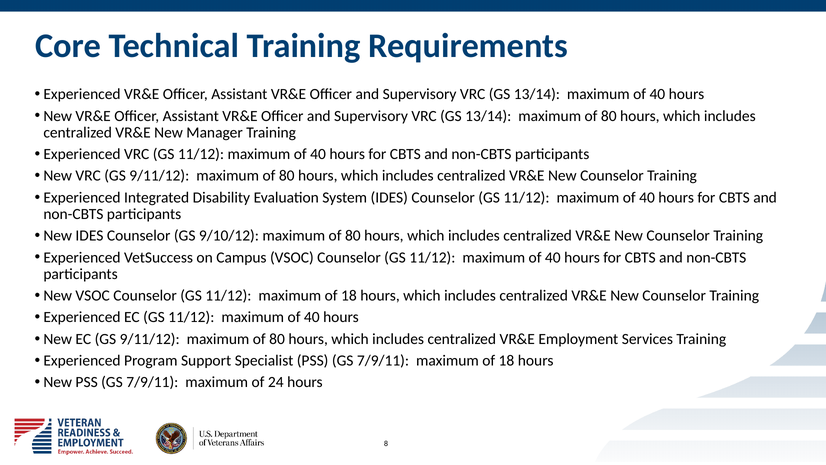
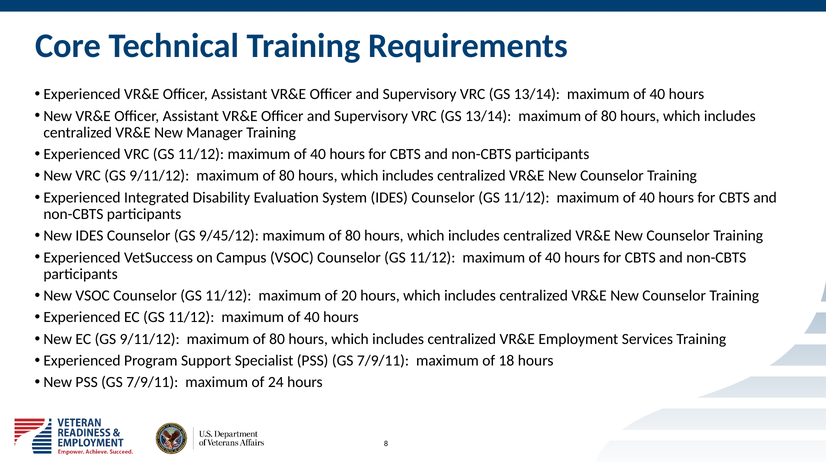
9/10/12: 9/10/12 -> 9/45/12
11/12 maximum of 18: 18 -> 20
